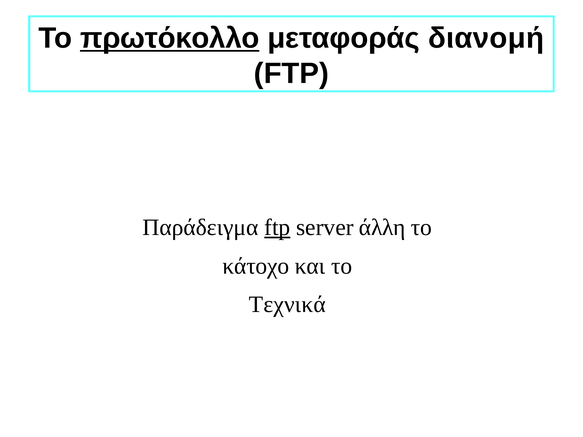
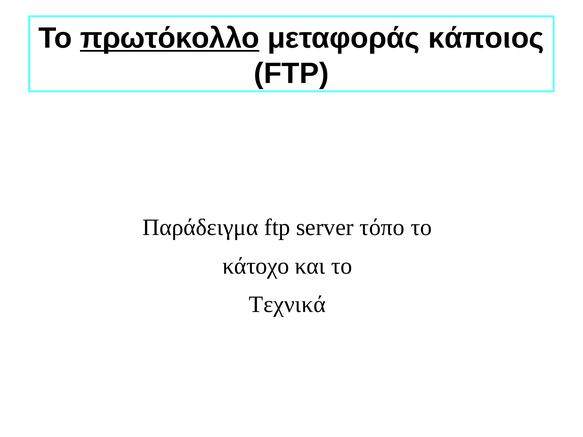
διανομή: διανομή -> κάποιος
ftp at (277, 227) underline: present -> none
άλλη: άλλη -> τόπο
